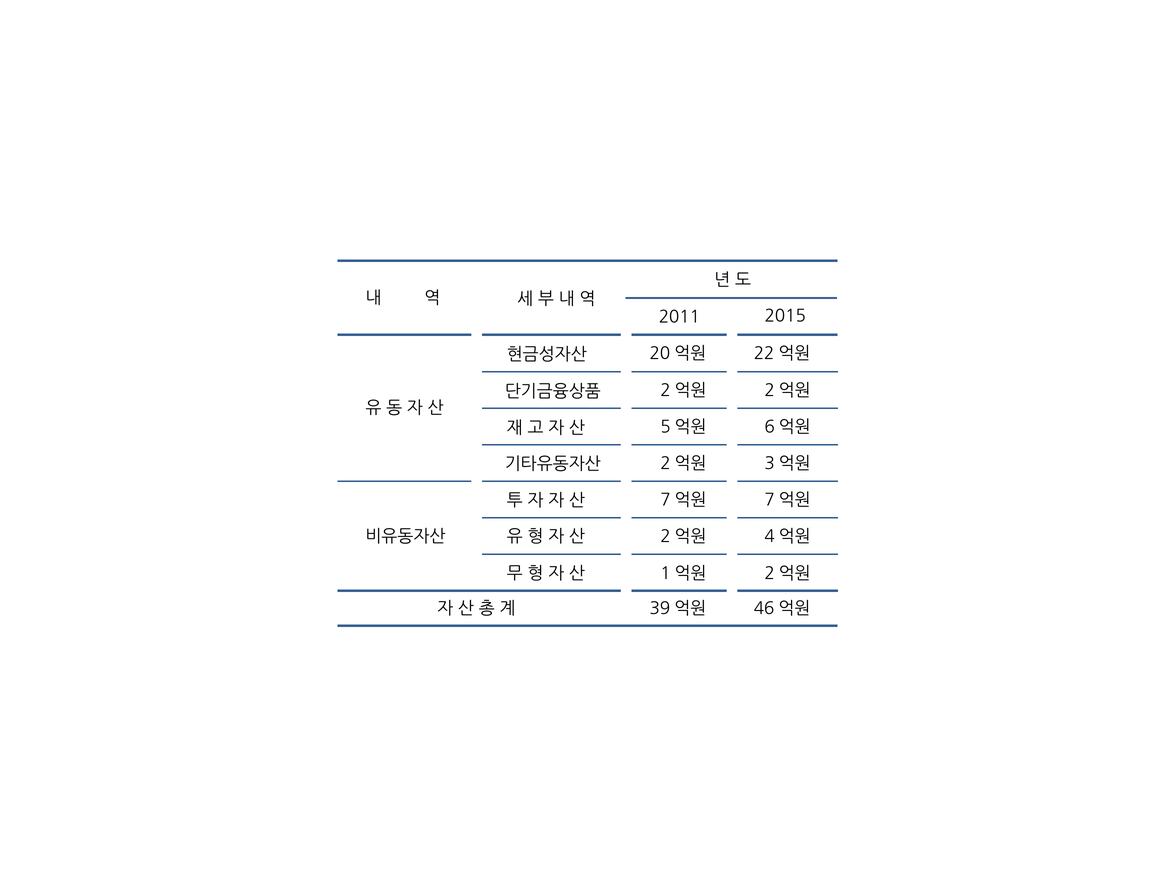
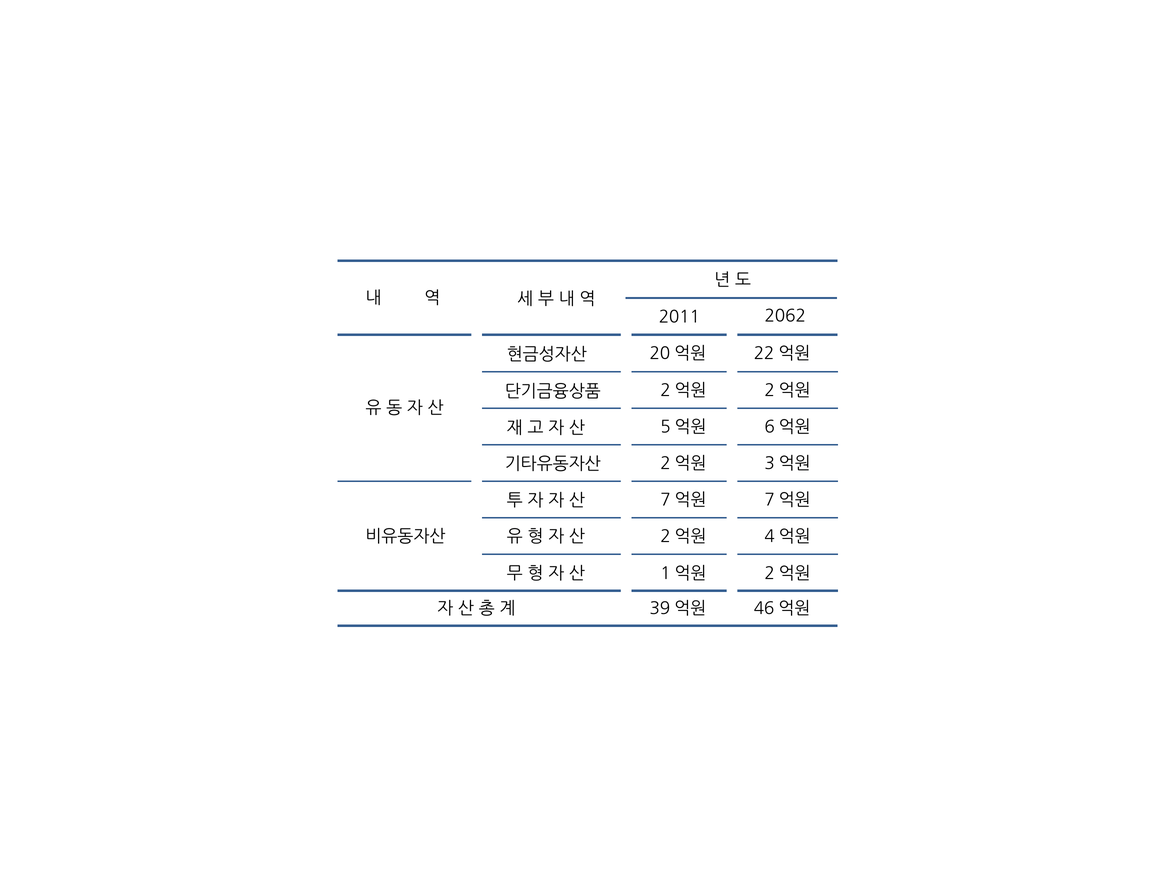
2015: 2015 -> 2062
